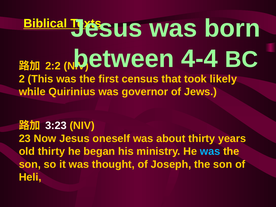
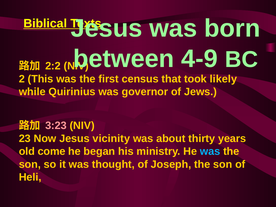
4-4: 4-4 -> 4-9
3:23 colour: white -> pink
oneself: oneself -> vicinity
old thirty: thirty -> come
